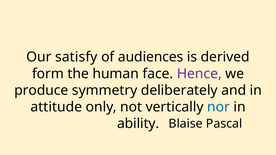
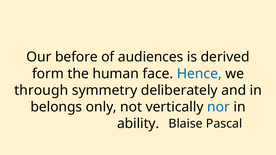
satisfy: satisfy -> before
Hence colour: purple -> blue
produce: produce -> through
attitude: attitude -> belongs
